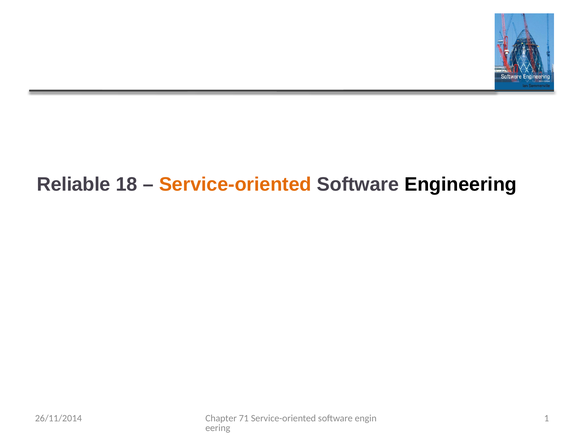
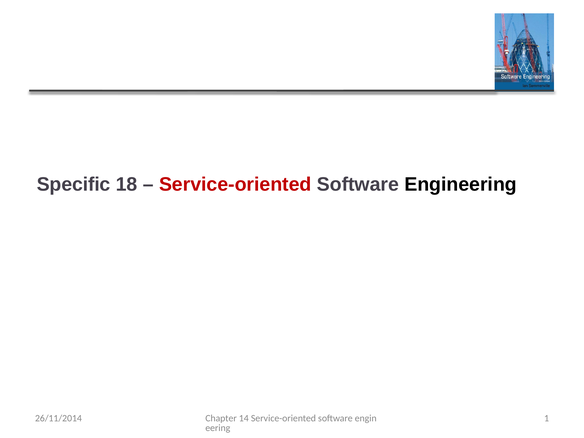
Reliable: Reliable -> Specific
Service-oriented at (235, 184) colour: orange -> red
71: 71 -> 14
